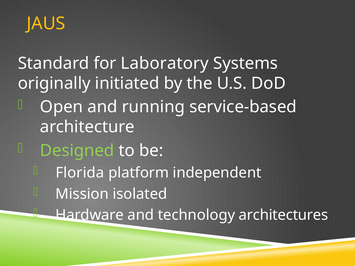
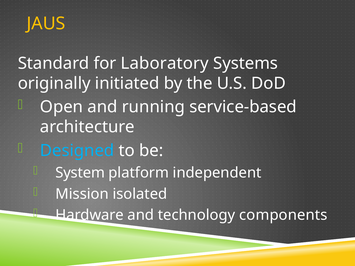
Designed colour: light green -> light blue
Florida: Florida -> System
architectures: architectures -> components
